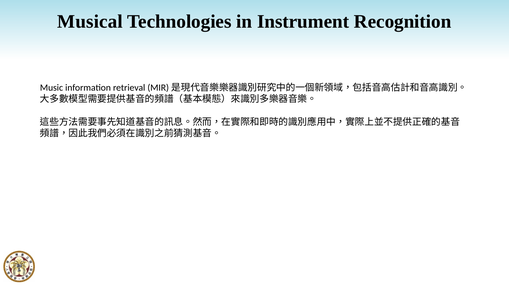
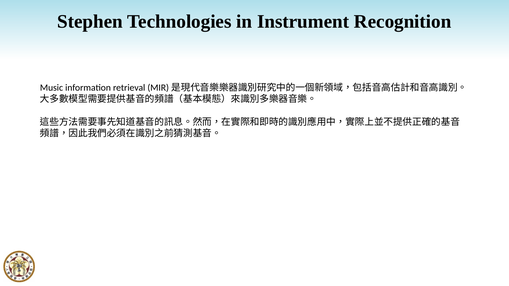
Musical: Musical -> Stephen
